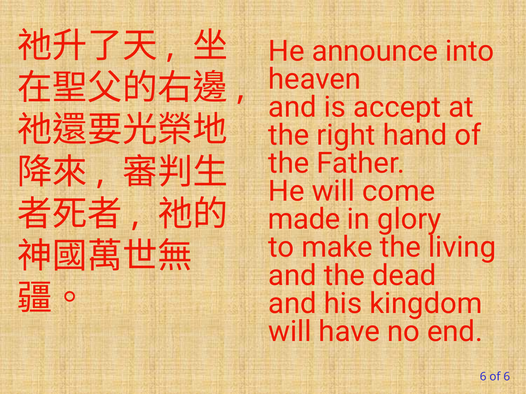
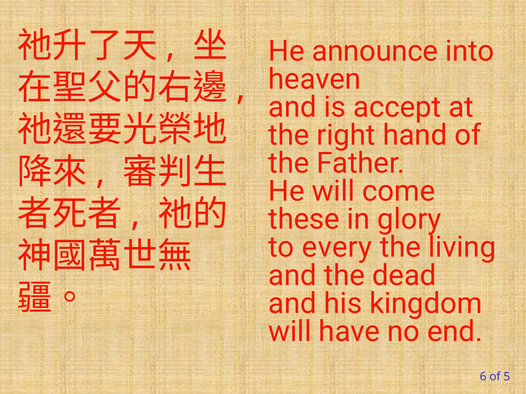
made: made -> these
make: make -> every
of 6: 6 -> 5
